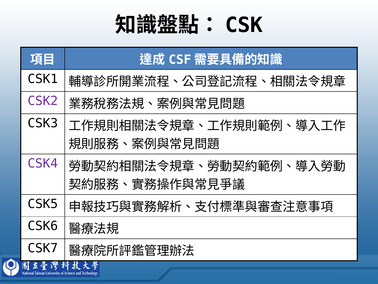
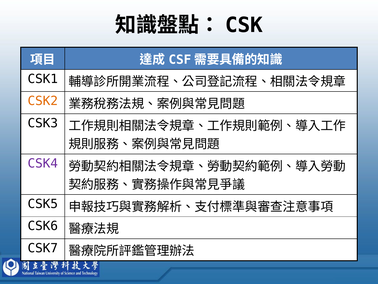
CSK2 colour: purple -> orange
